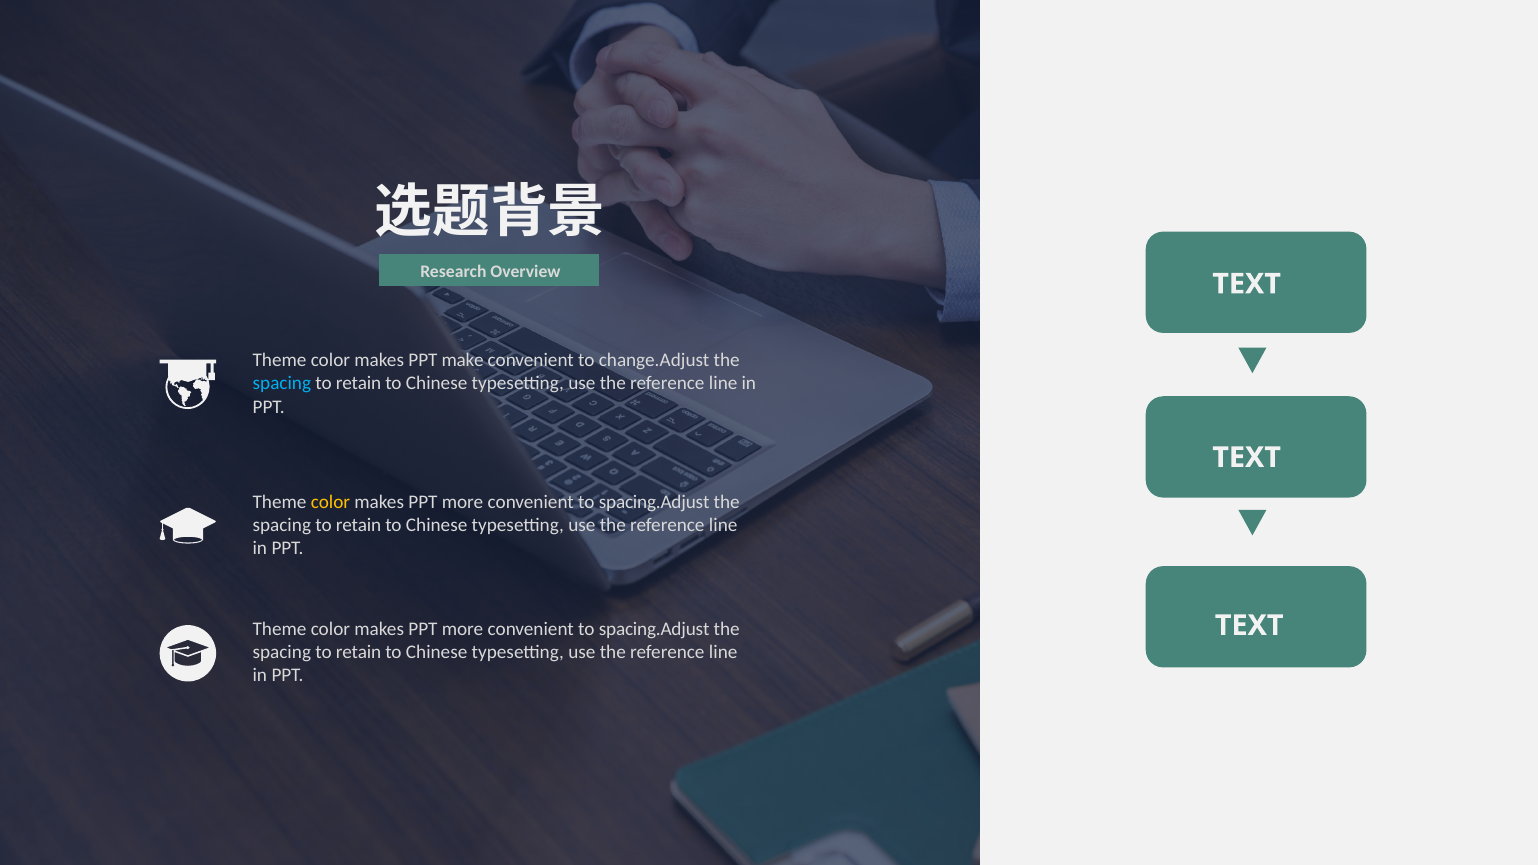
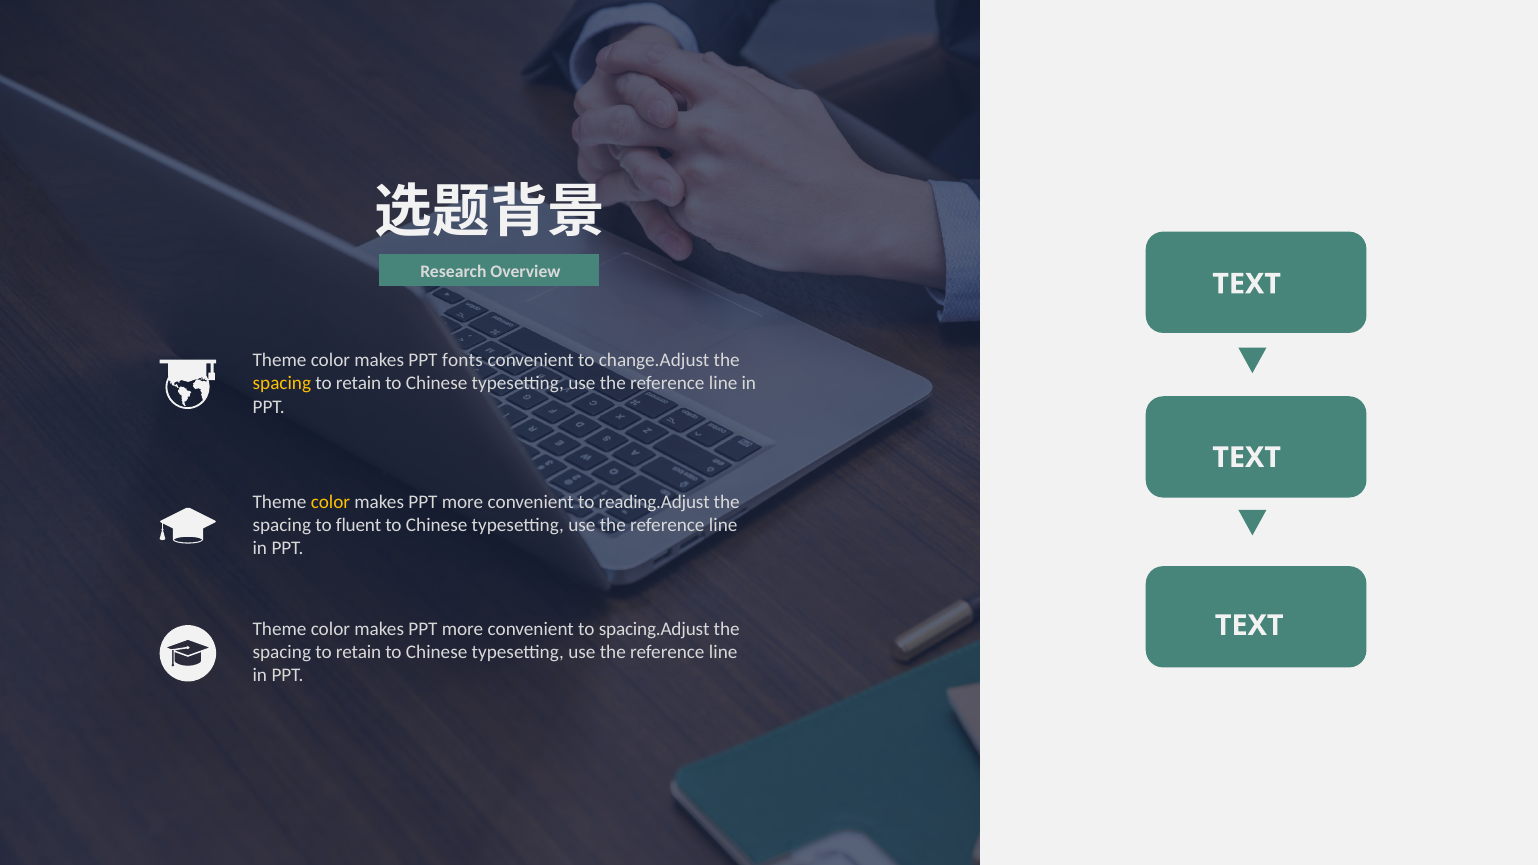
make: make -> fonts
spacing at (282, 384) colour: light blue -> yellow
spacing.Adjust at (654, 502): spacing.Adjust -> reading.Adjust
retain at (359, 525): retain -> fluent
